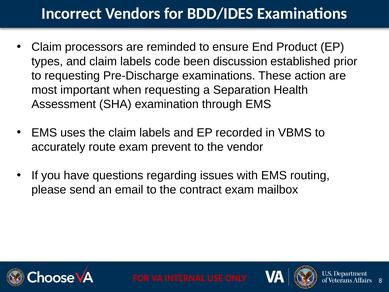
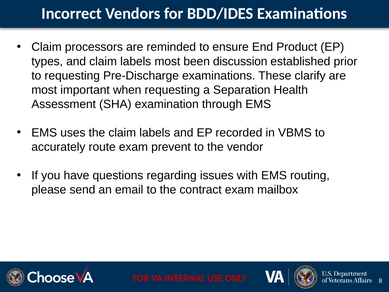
labels code: code -> most
action: action -> clarify
